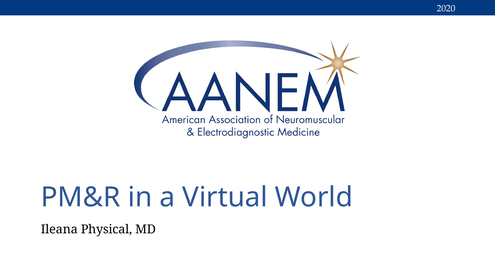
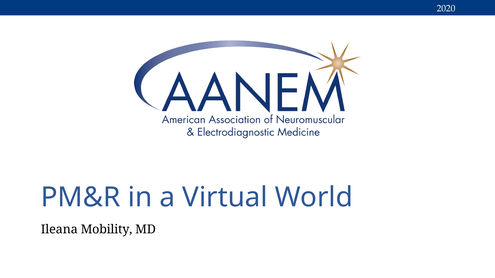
Physical: Physical -> Mobility
